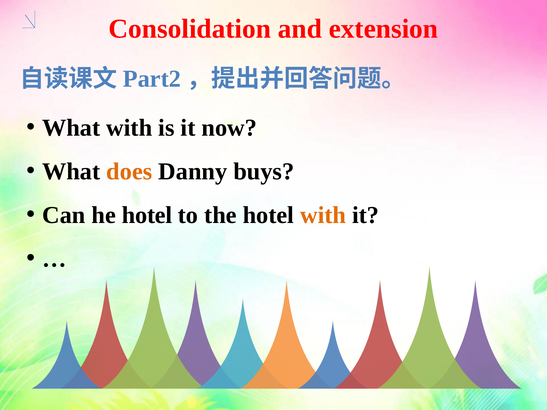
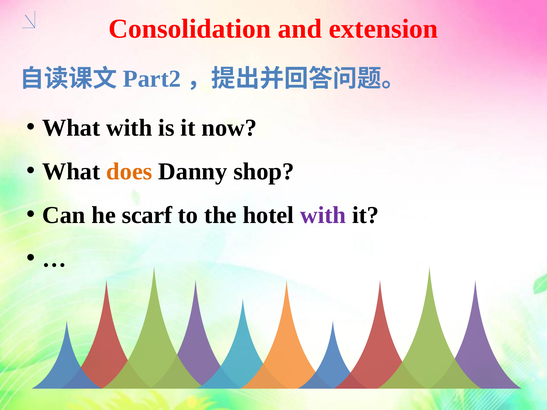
buys: buys -> shop
he hotel: hotel -> scarf
with at (323, 215) colour: orange -> purple
